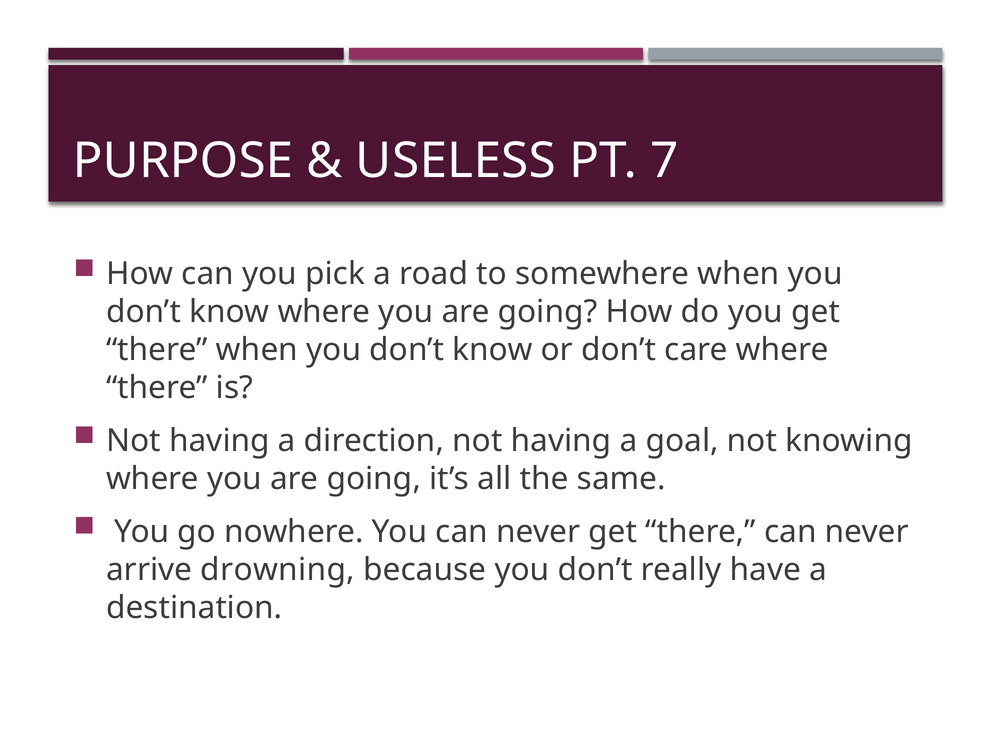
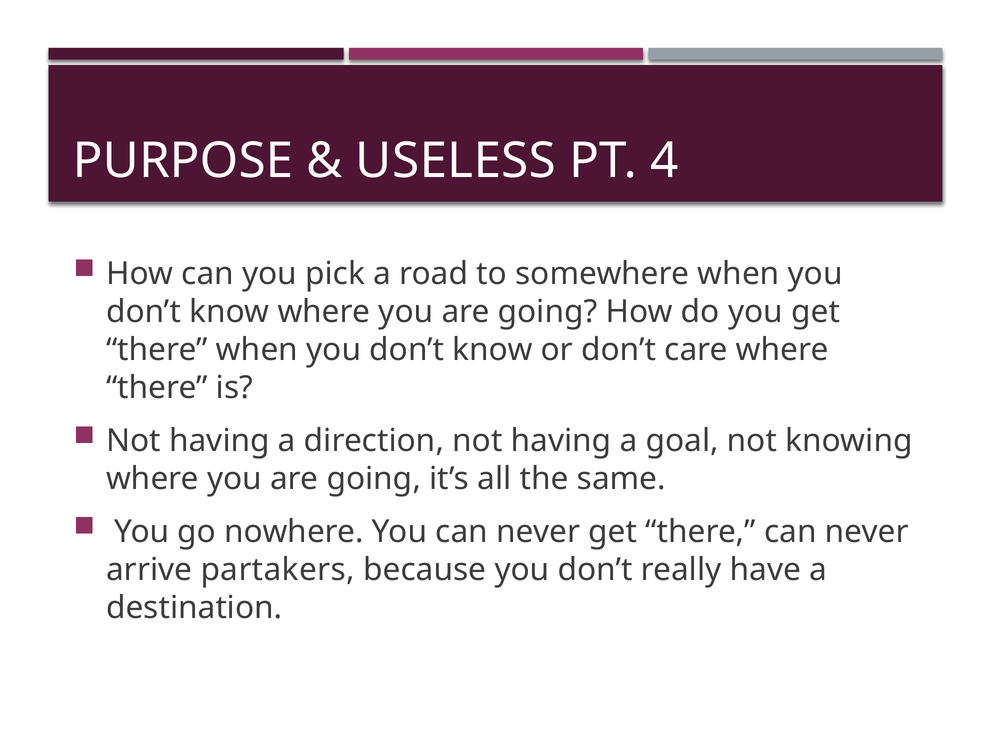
7: 7 -> 4
drowning: drowning -> partakers
